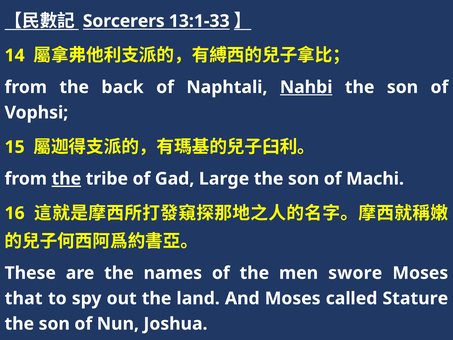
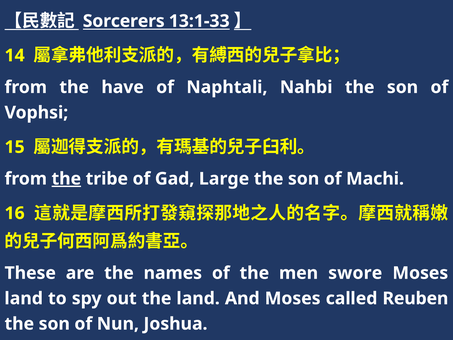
back: back -> have
Nahbi underline: present -> none
that at (24, 298): that -> land
Stature: Stature -> Reuben
